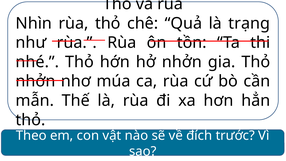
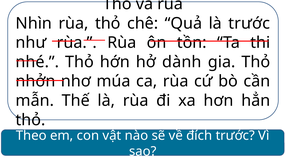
là trạng: trạng -> trước
hở nhởn: nhởn -> dành
